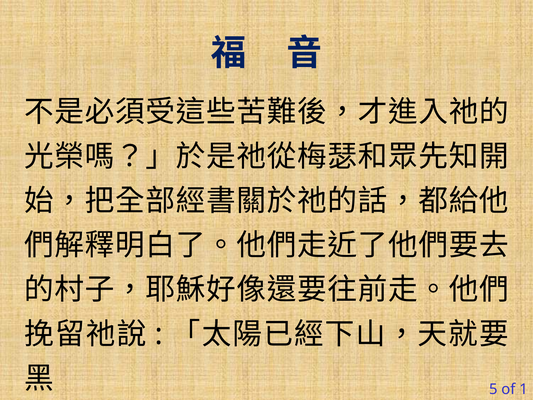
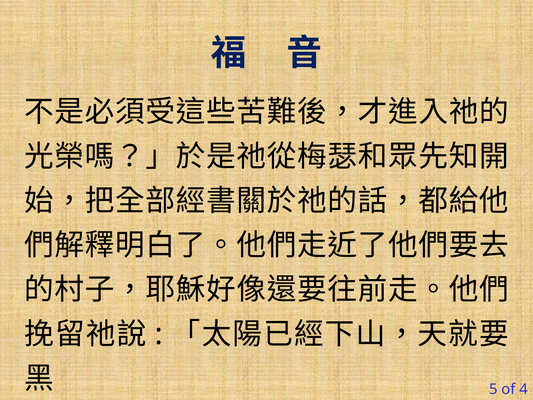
1: 1 -> 4
